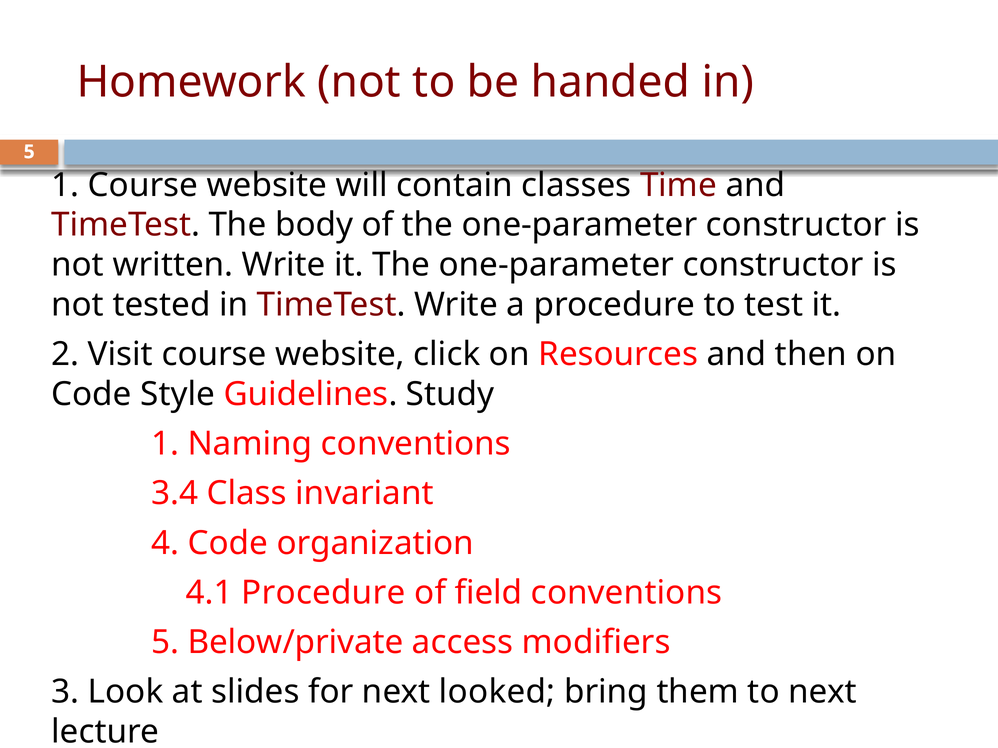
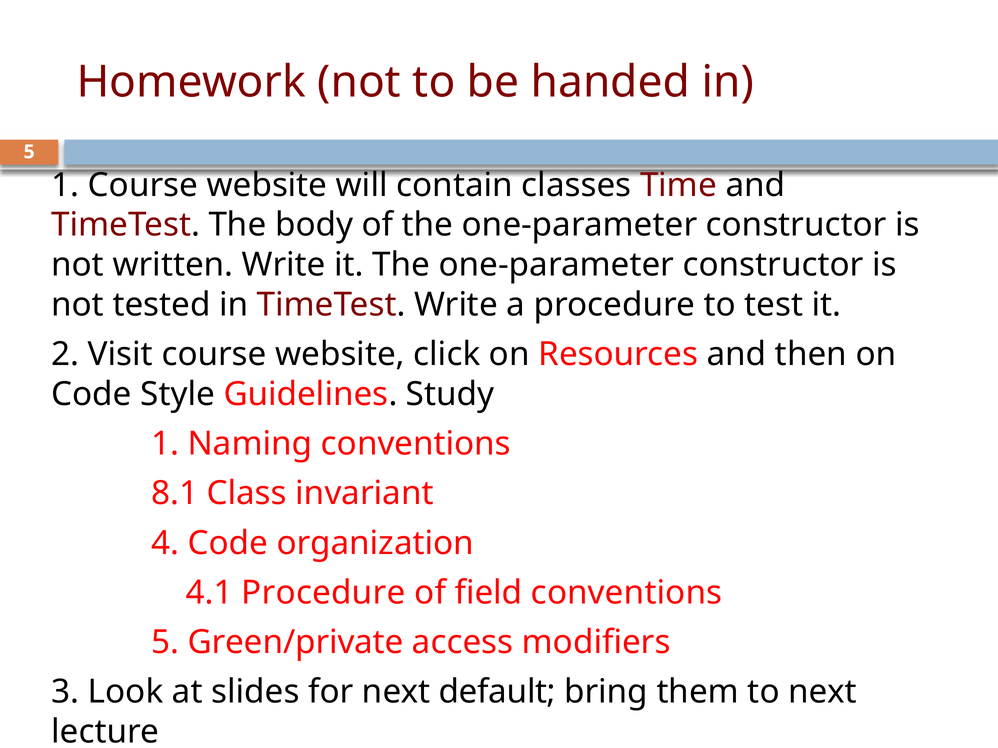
3.4: 3.4 -> 8.1
Below/private: Below/private -> Green/private
looked: looked -> default
